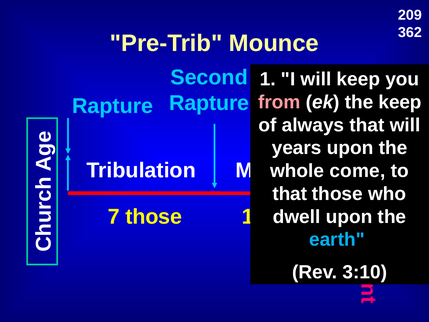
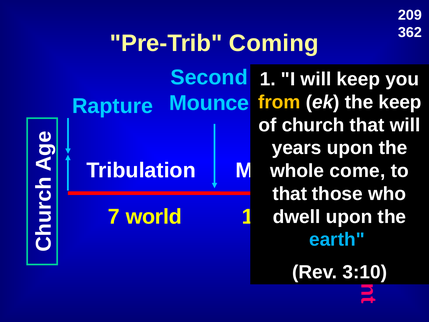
Mounce: Mounce -> Coming
Rapture at (209, 103): Rapture -> Mounce
from colour: pink -> yellow
always: always -> church
7 those: those -> world
